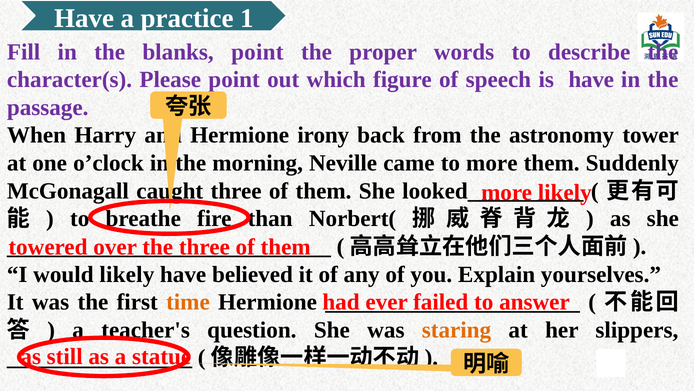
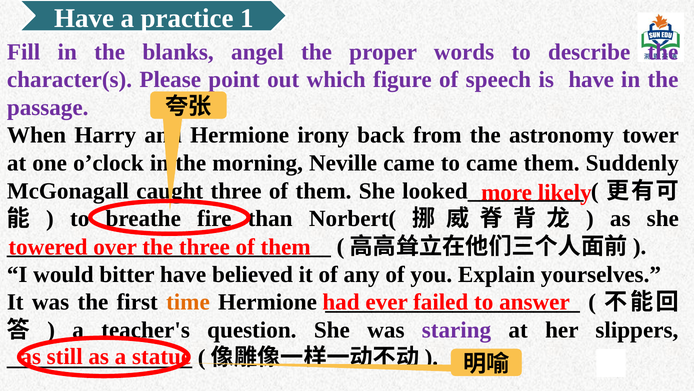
blanks point: point -> angel
to more: more -> came
would likely: likely -> bitter
staring colour: orange -> purple
